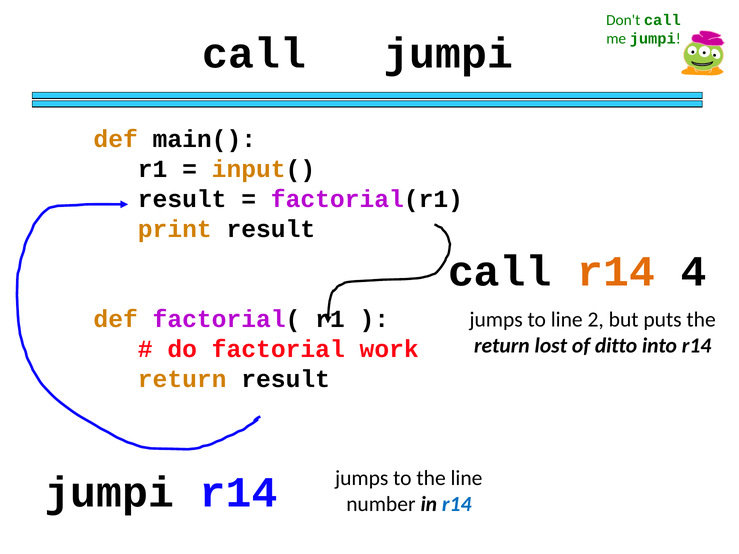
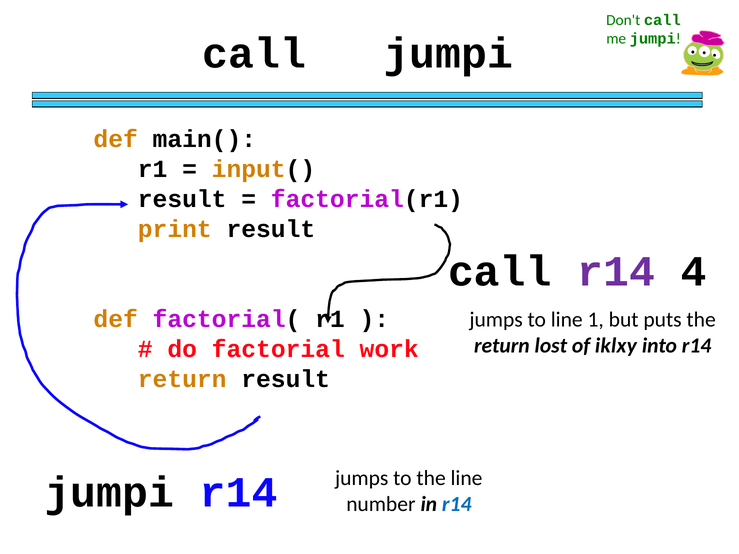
r14 at (616, 272) colour: orange -> purple
2: 2 -> 1
ditto: ditto -> iklxy
